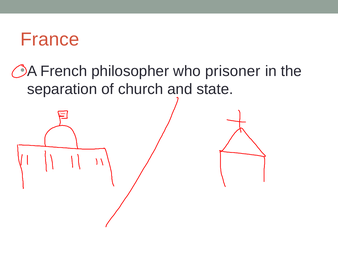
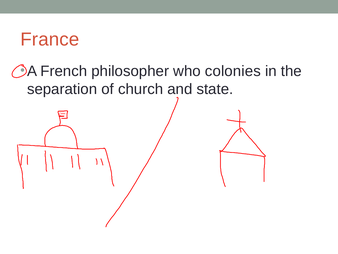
prisoner: prisoner -> colonies
